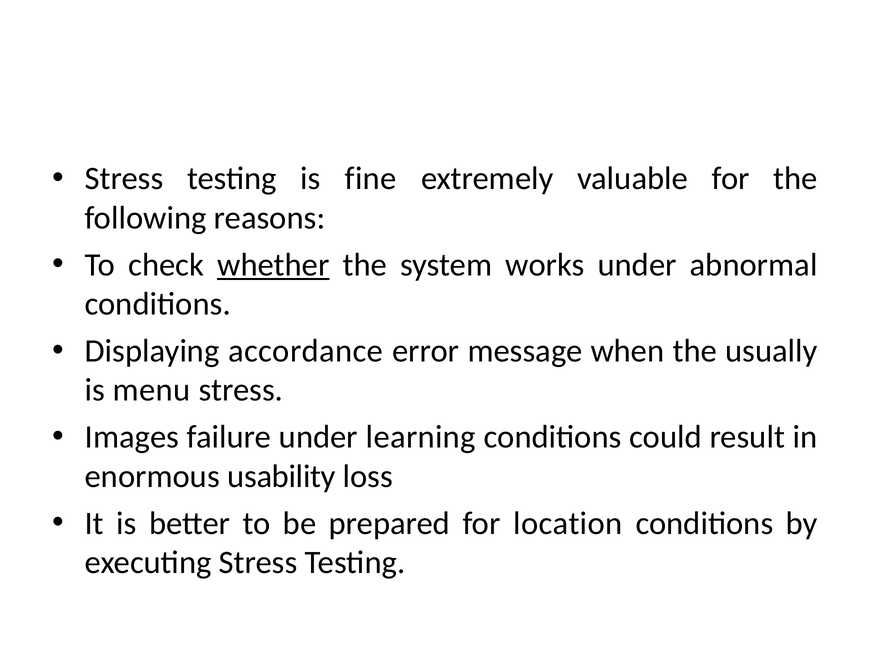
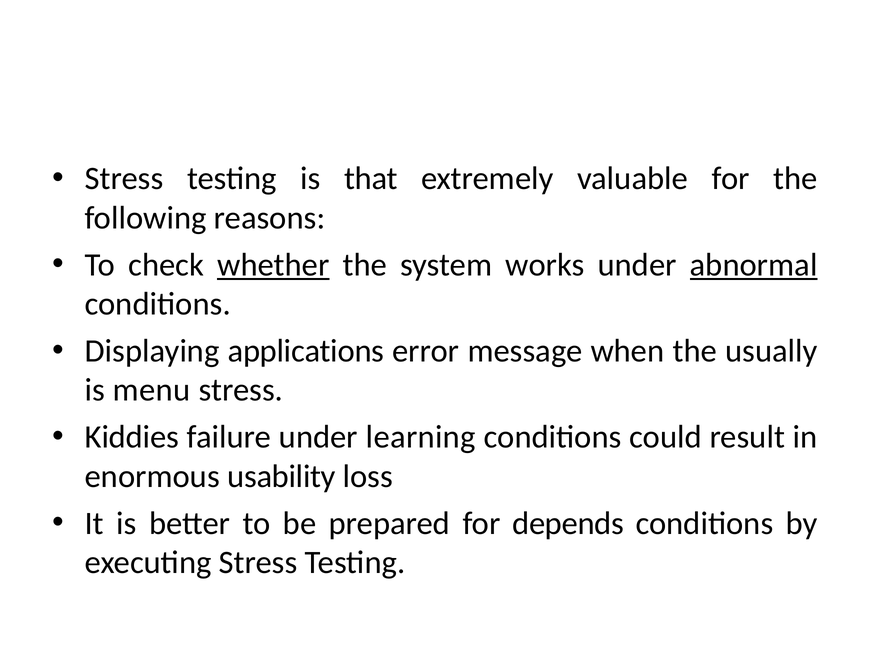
fine: fine -> that
abnormal underline: none -> present
accordance: accordance -> applications
Images: Images -> Kiddies
location: location -> depends
